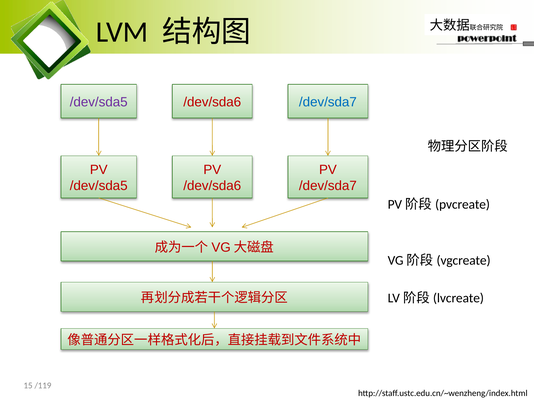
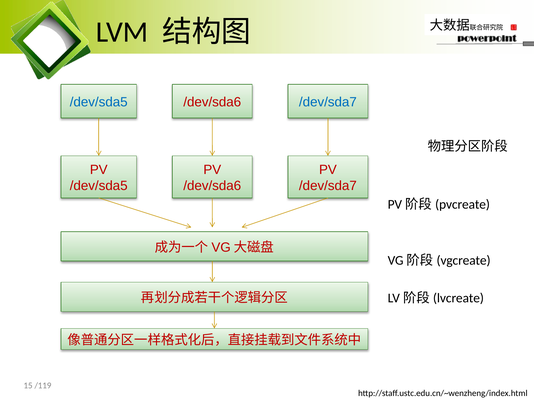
/dev/sda5 at (99, 102) colour: purple -> blue
